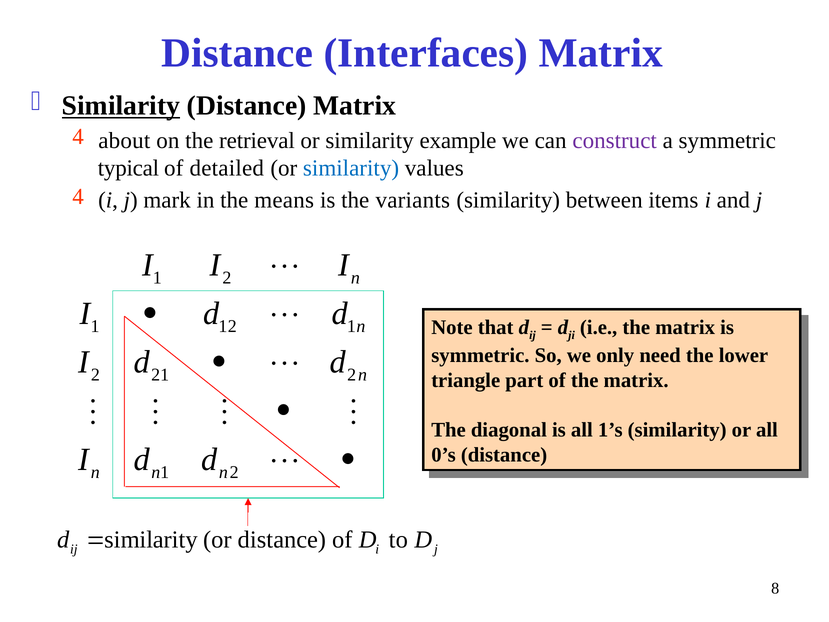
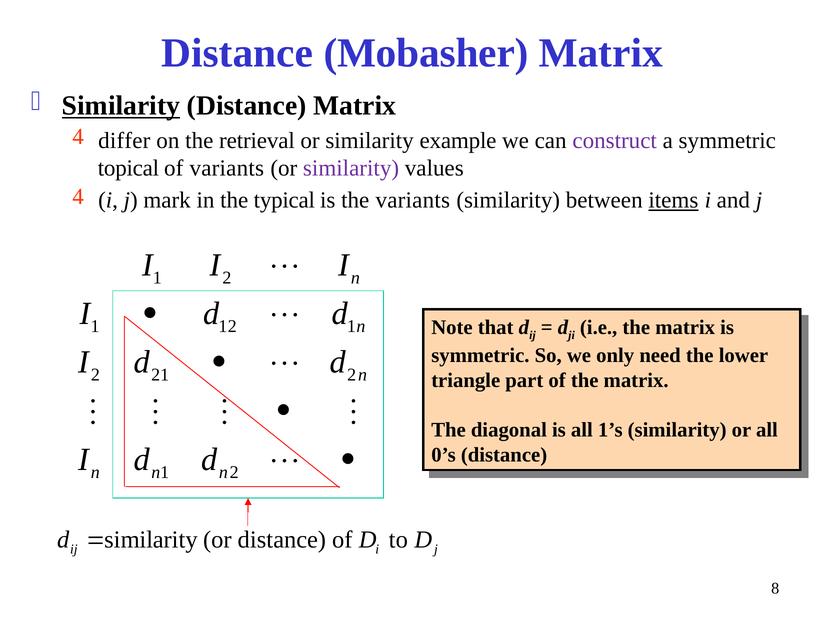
Interfaces: Interfaces -> Mobasher
about: about -> differ
typical: typical -> topical
of detailed: detailed -> variants
similarity at (351, 168) colour: blue -> purple
means: means -> typical
items underline: none -> present
